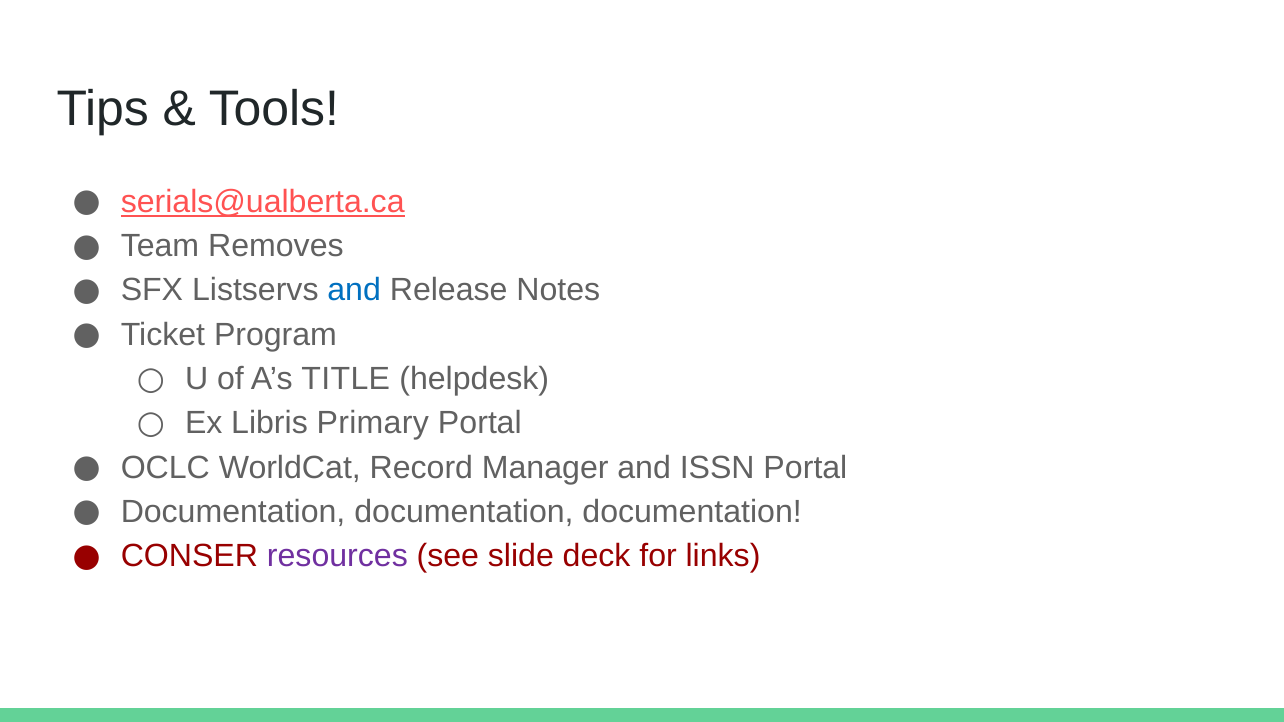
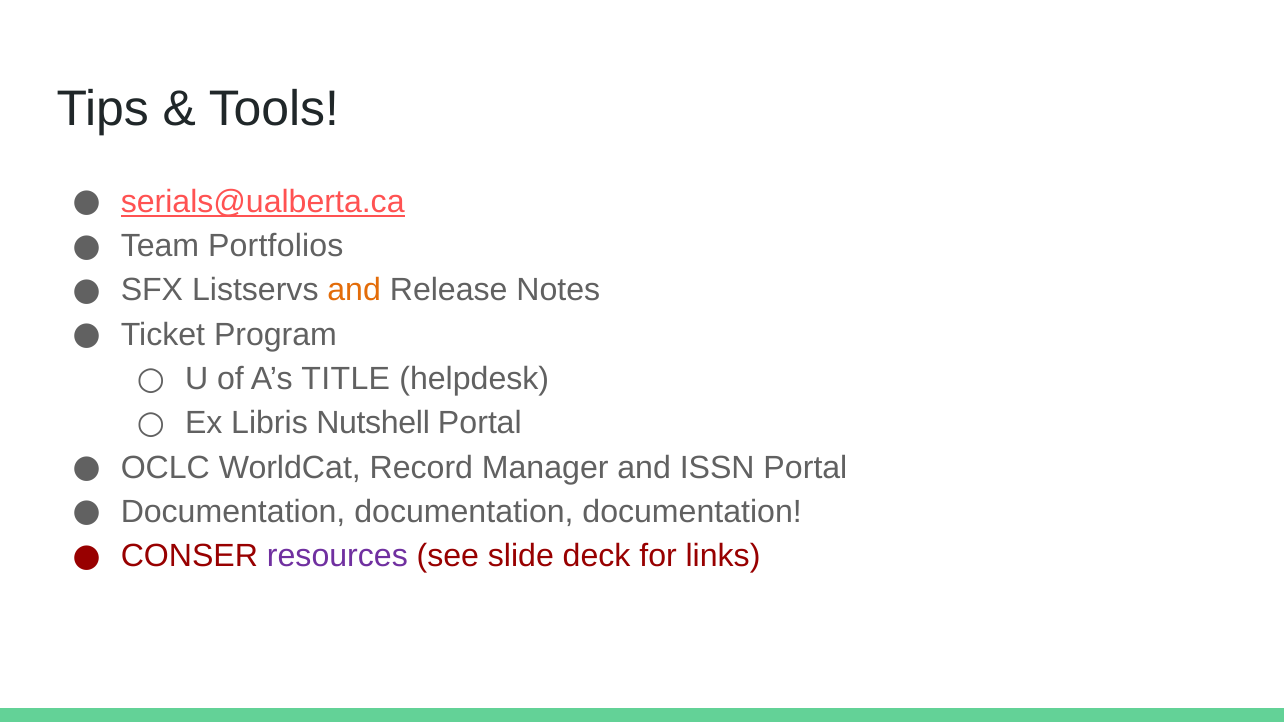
Removes: Removes -> Portfolios
and at (354, 290) colour: blue -> orange
Primary: Primary -> Nutshell
